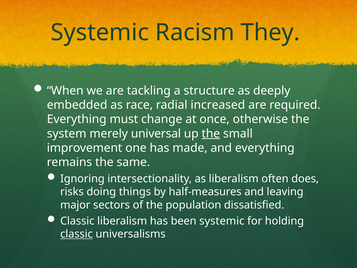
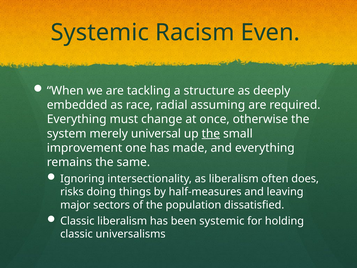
They: They -> Even
increased: increased -> assuming
classic at (77, 234) underline: present -> none
